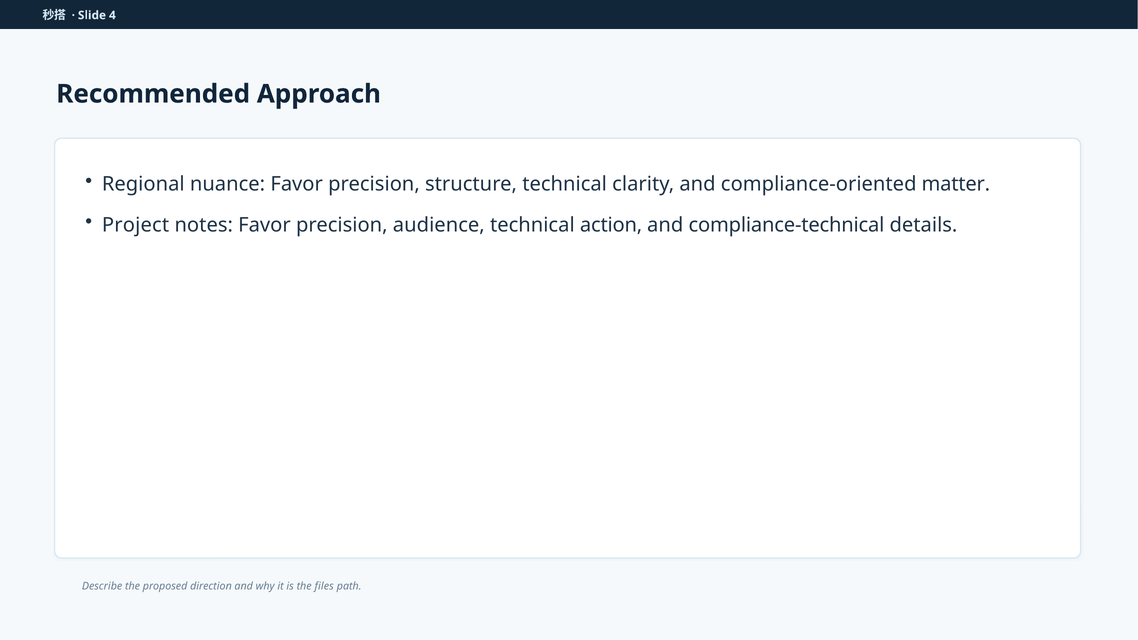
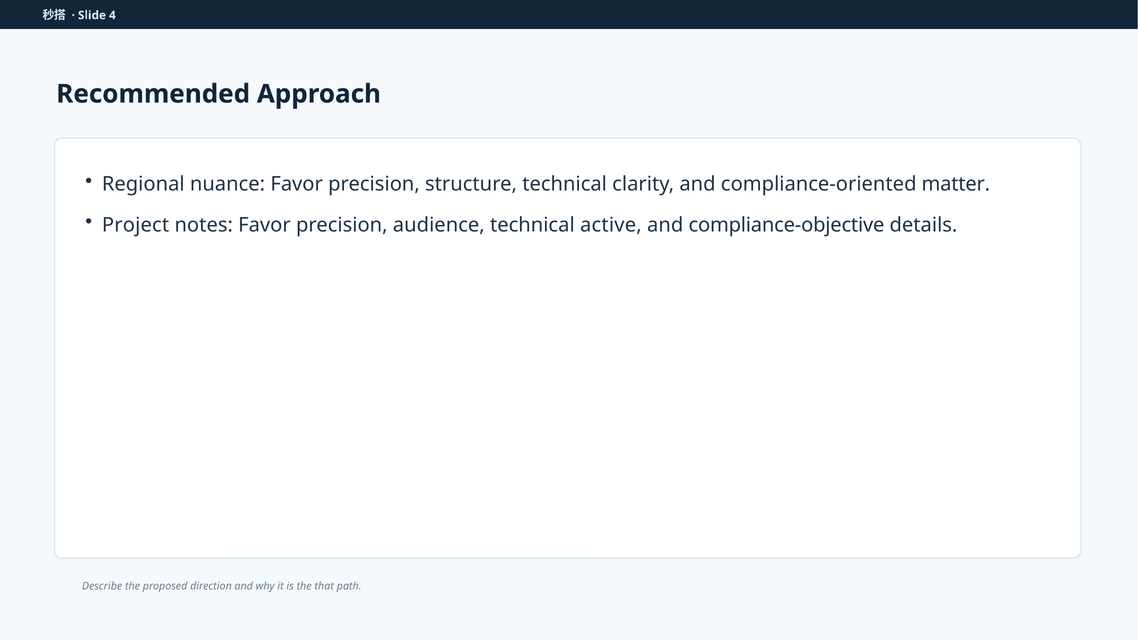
action: action -> active
compliance-technical: compliance-technical -> compliance-objective
files: files -> that
